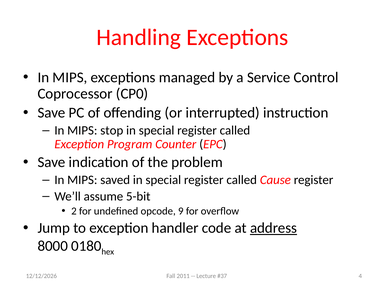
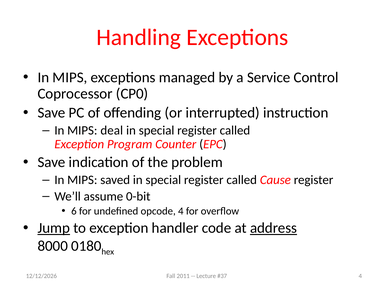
stop: stop -> deal
5-bit: 5-bit -> 0-bit
2: 2 -> 6
opcode 9: 9 -> 4
Jump underline: none -> present
